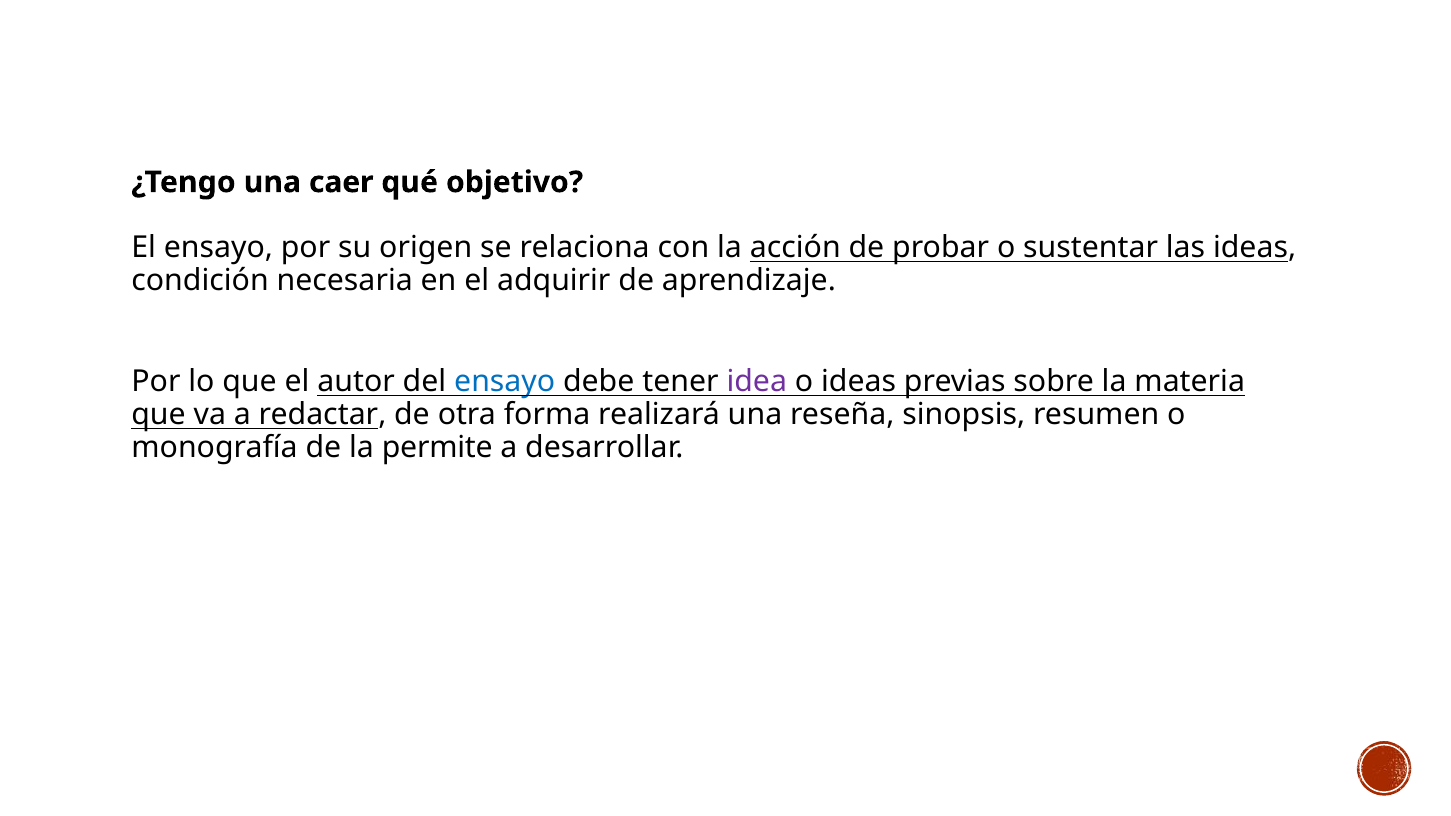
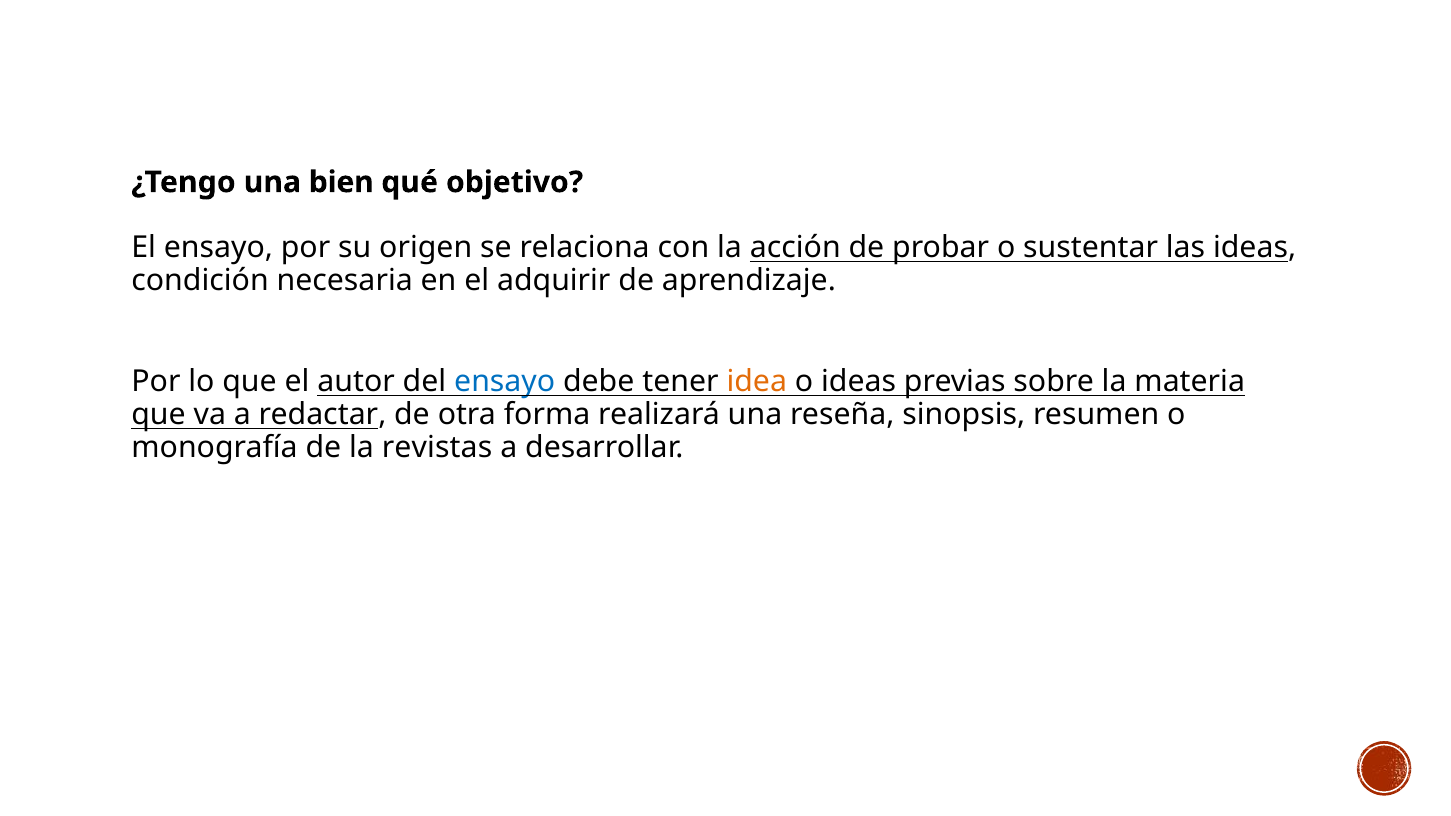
caer: caer -> bien
idea colour: purple -> orange
permite: permite -> revistas
